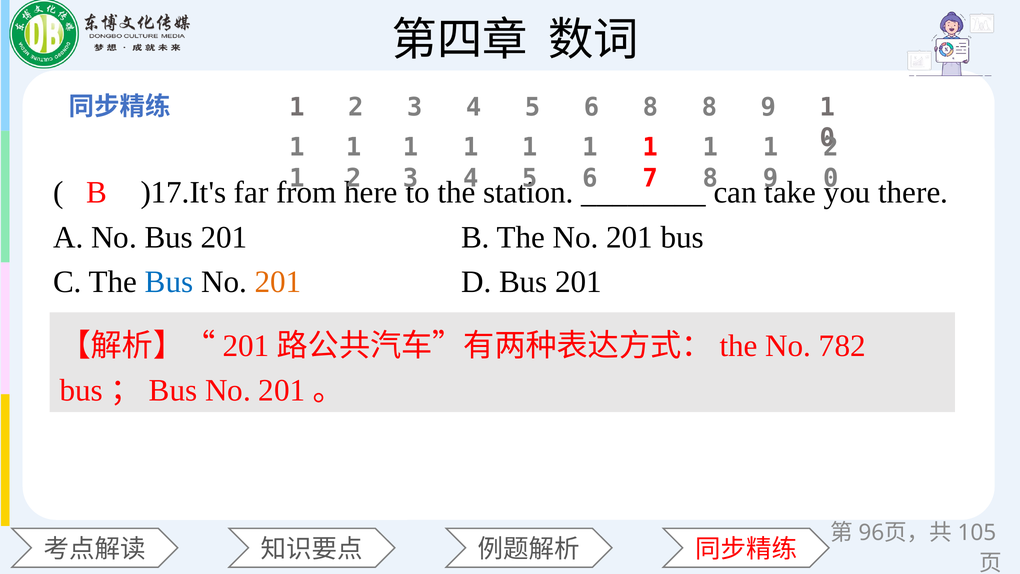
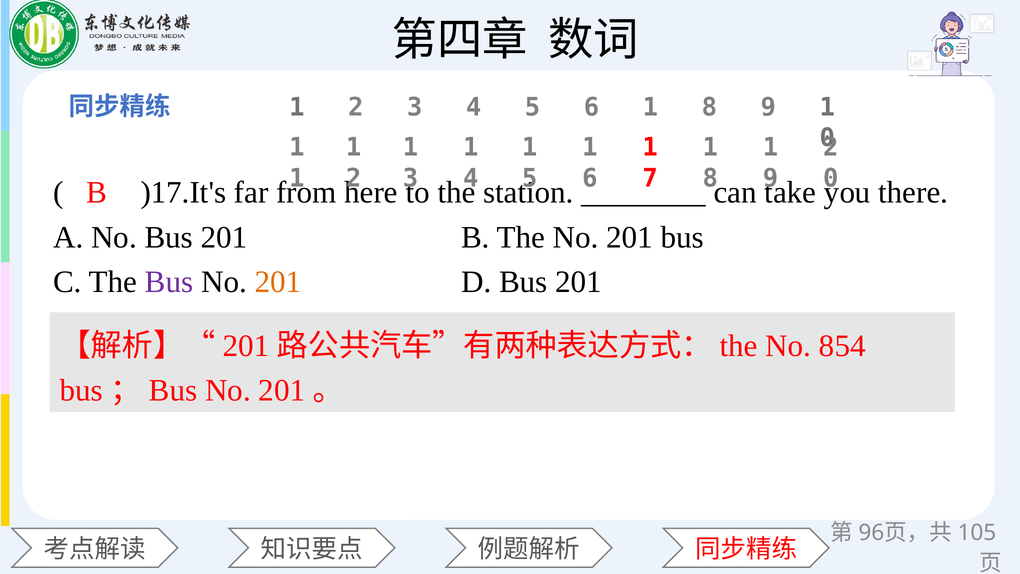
5 6 8: 8 -> 1
Bus at (169, 282) colour: blue -> purple
782: 782 -> 854
